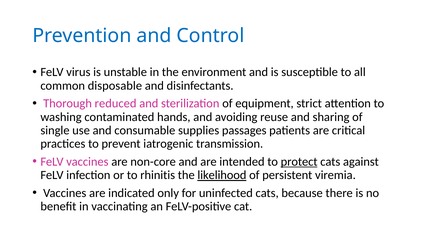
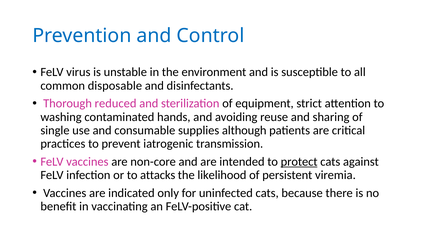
passages: passages -> although
rhinitis: rhinitis -> attacks
likelihood underline: present -> none
